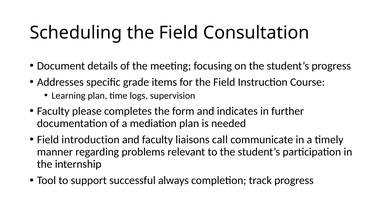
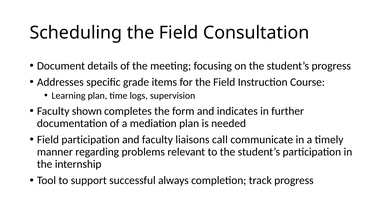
please: please -> shown
Field introduction: introduction -> participation
